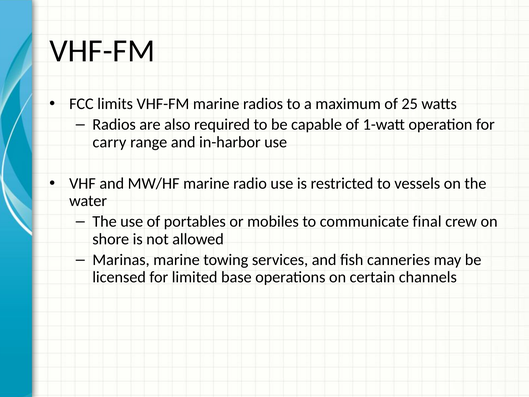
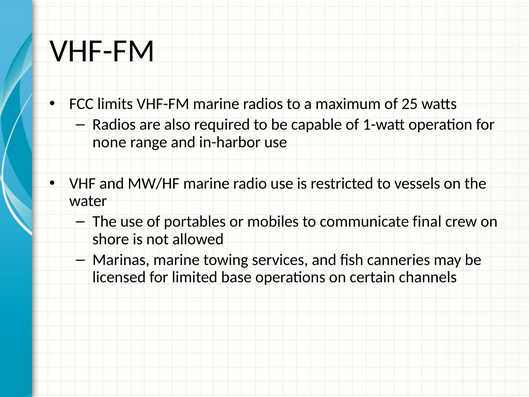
carry: carry -> none
